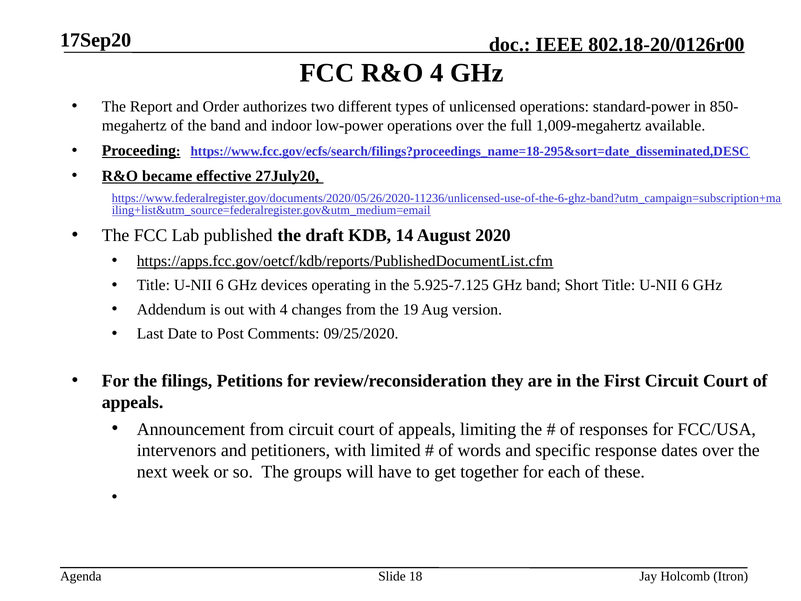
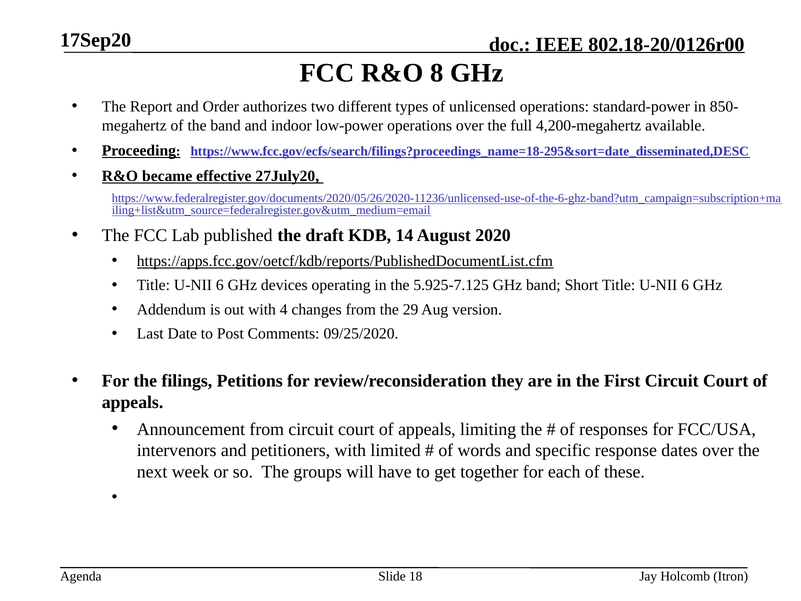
R&O 4: 4 -> 8
1,009-megahertz: 1,009-megahertz -> 4,200-megahertz
19: 19 -> 29
